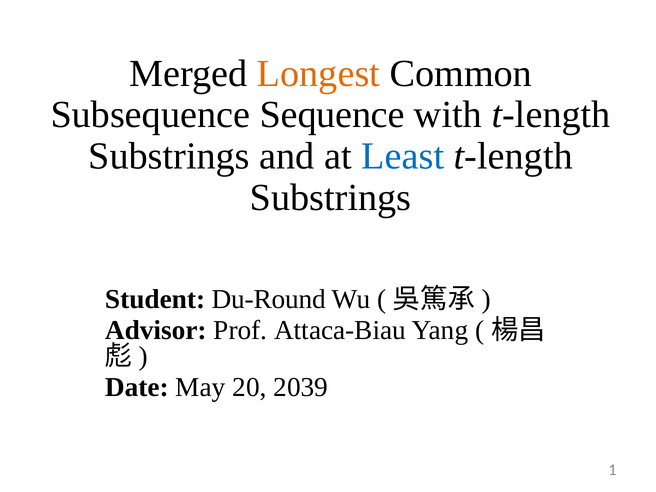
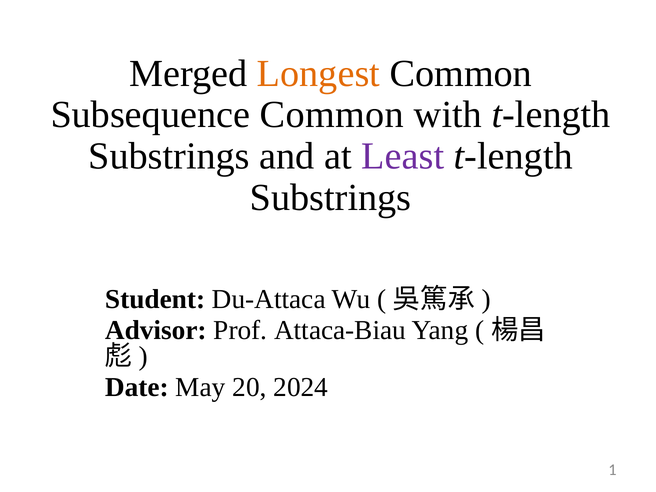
Subsequence Sequence: Sequence -> Common
Least colour: blue -> purple
Du-Round: Du-Round -> Du-Attaca
2039: 2039 -> 2024
